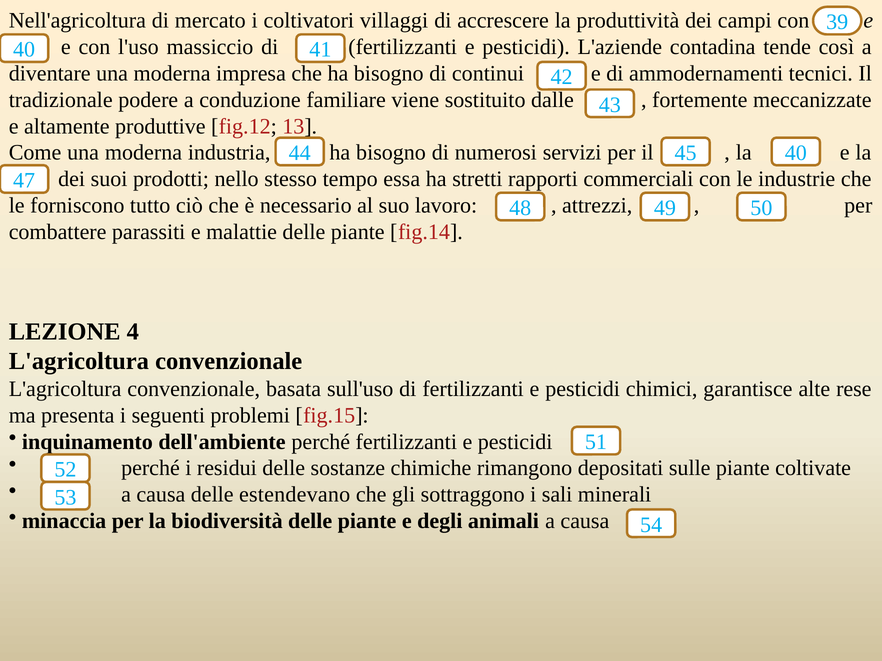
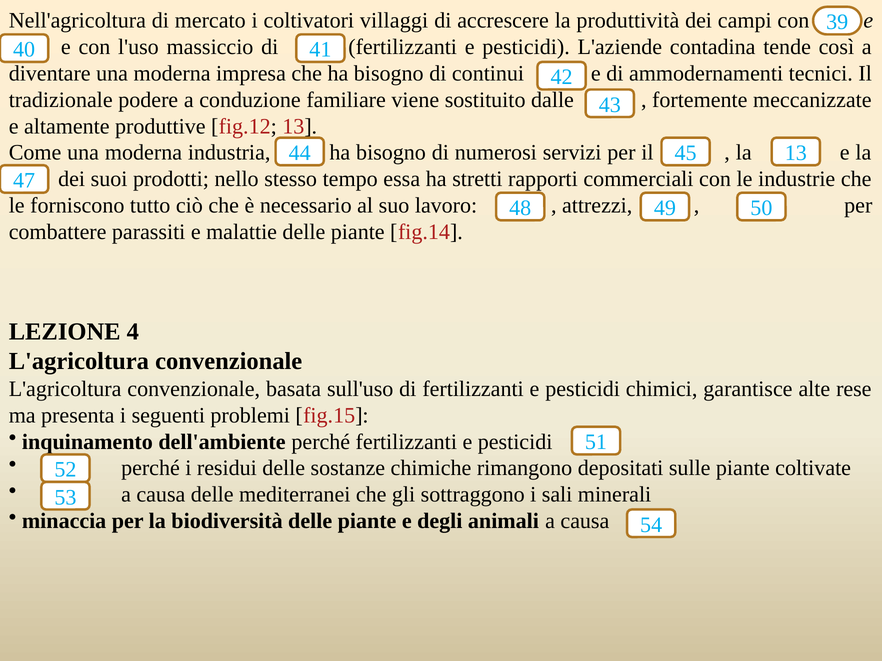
45 40: 40 -> 13
estendevano: estendevano -> mediterranei
